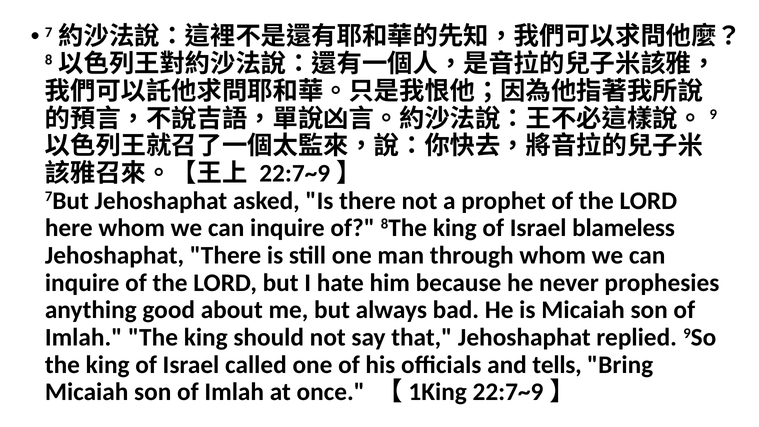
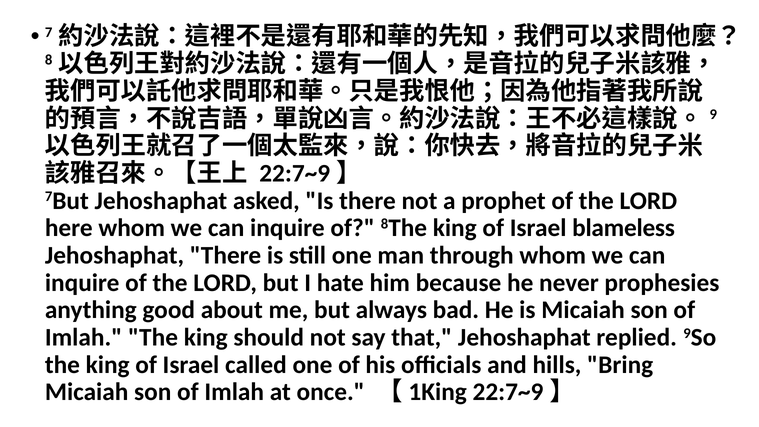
tells: tells -> hills
